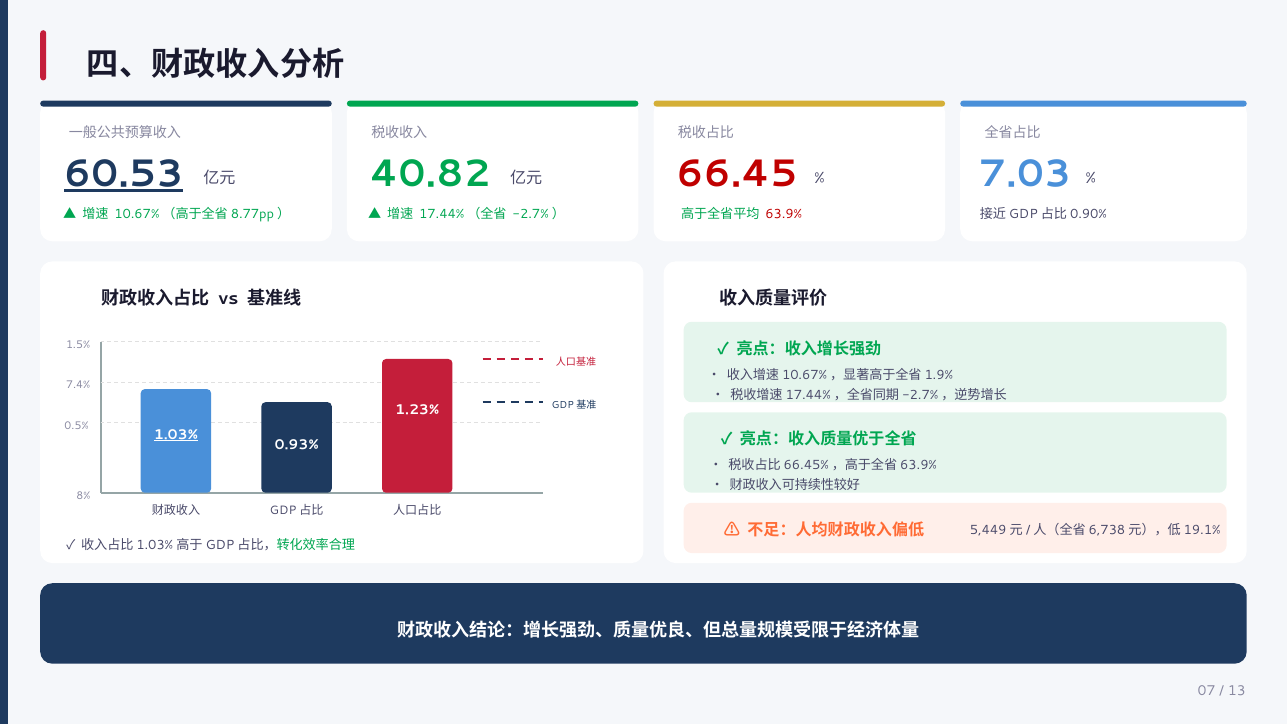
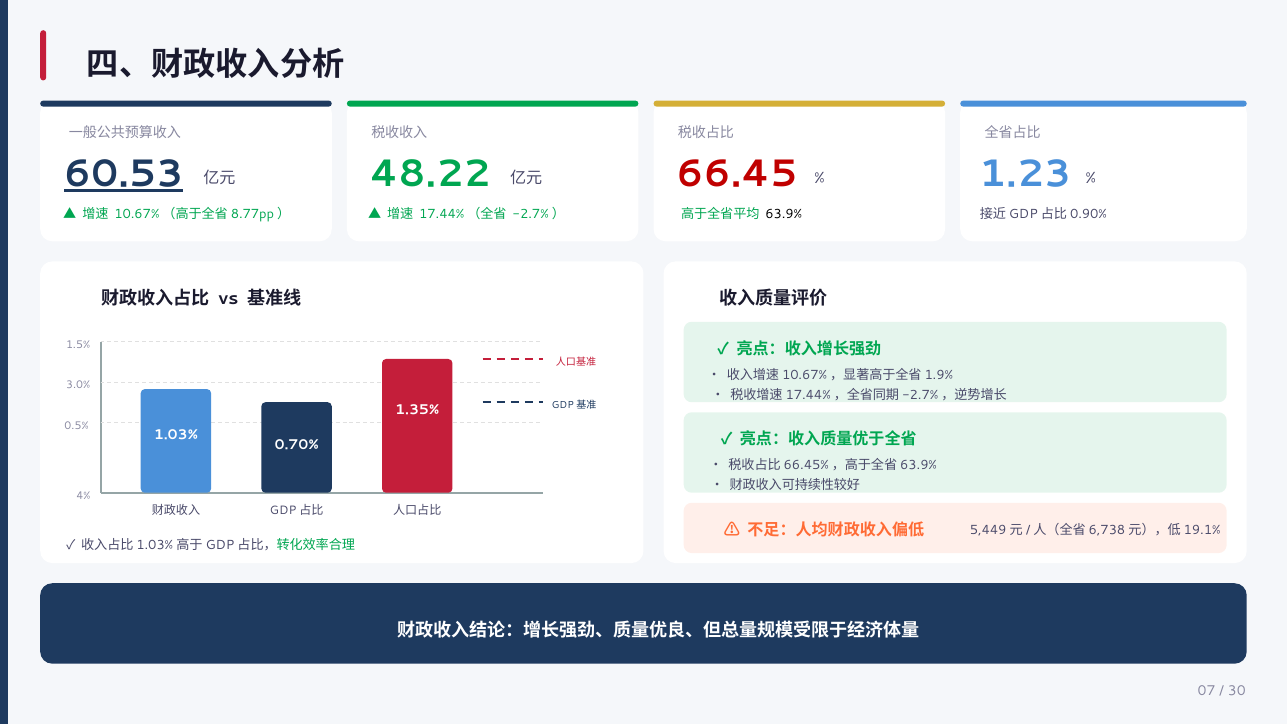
40.82: 40.82 -> 48.22
7.03: 7.03 -> 1.23
63.9% colour: red -> black
7.4%: 7.4% -> 3.0%
1.23%: 1.23% -> 1.35%
1.03% underline: present -> none
0.93%: 0.93% -> 0.70%
8%: 8% -> 4%
13: 13 -> 30
